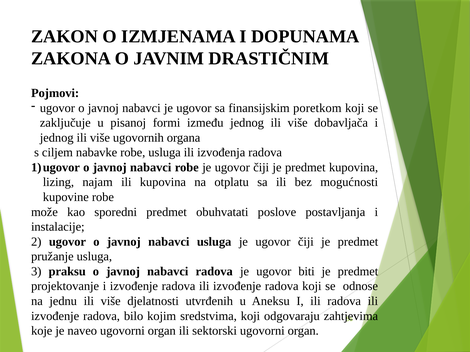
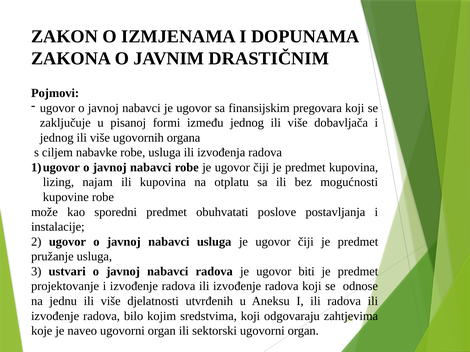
poretkom: poretkom -> pregovara
praksu: praksu -> ustvari
